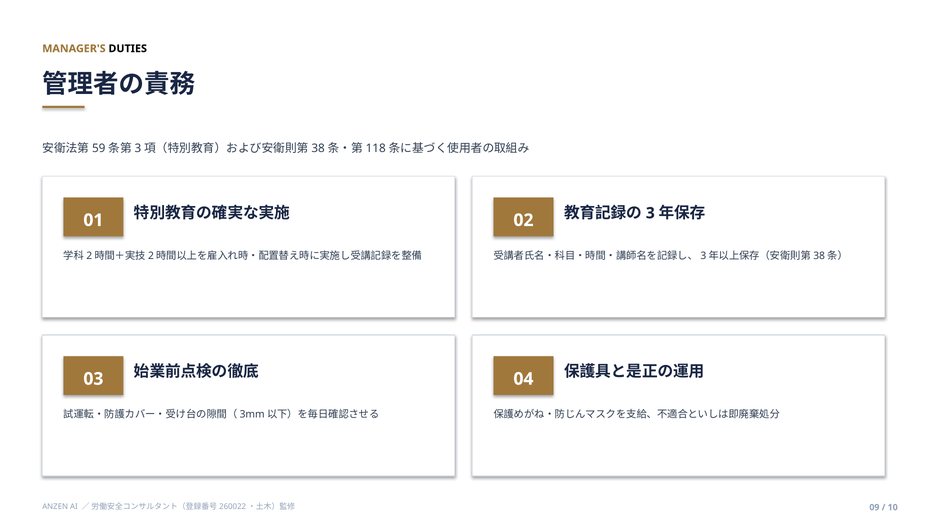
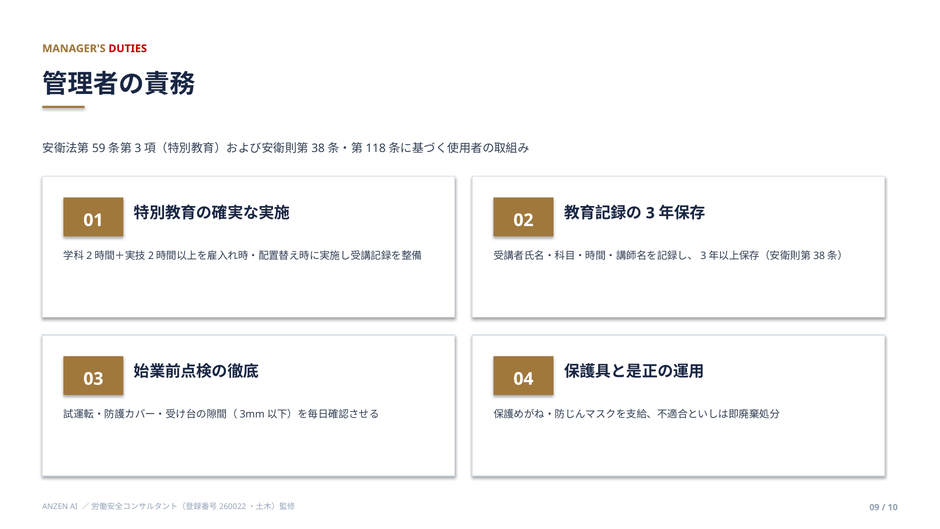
DUTIES colour: black -> red
